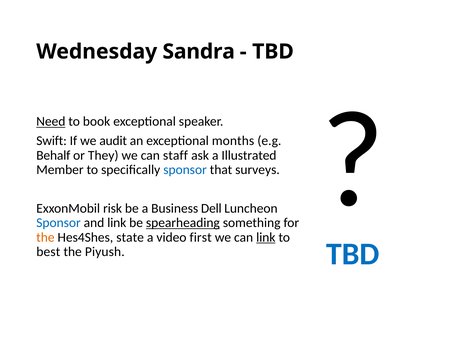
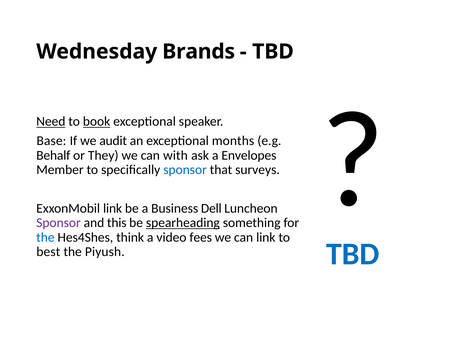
Sandra: Sandra -> Brands
book underline: none -> present
Swift: Swift -> Base
staff: staff -> with
Illustrated: Illustrated -> Envelopes
ExxonMobil risk: risk -> link
Sponsor at (58, 223) colour: blue -> purple
and link: link -> this
the at (45, 238) colour: orange -> blue
state: state -> think
first: first -> fees
link at (266, 238) underline: present -> none
